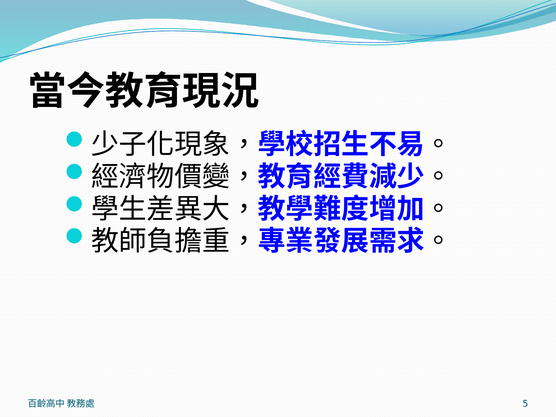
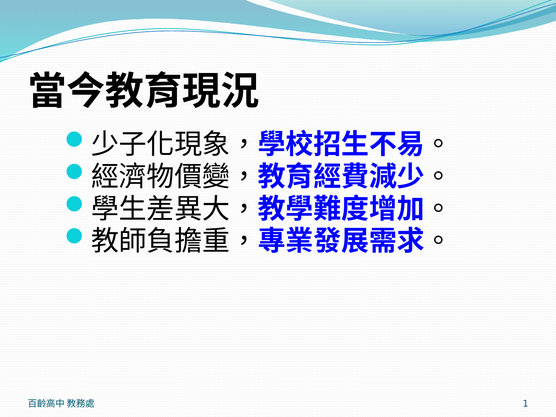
5: 5 -> 1
